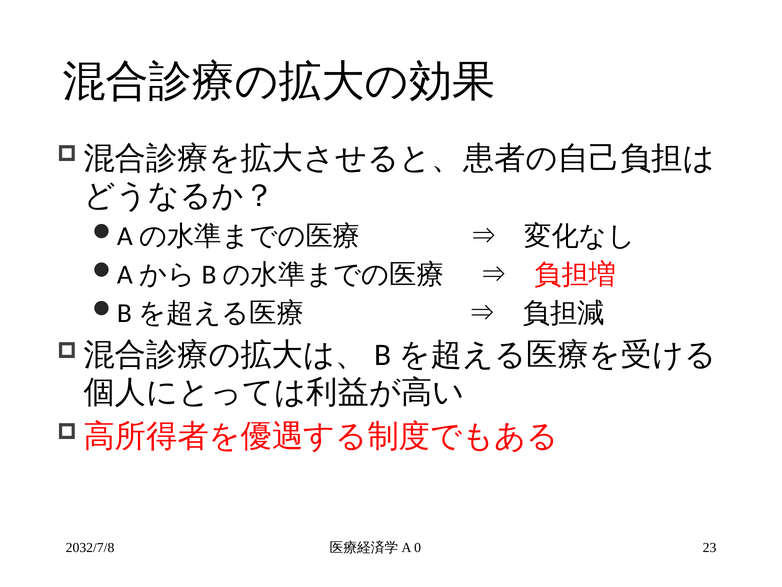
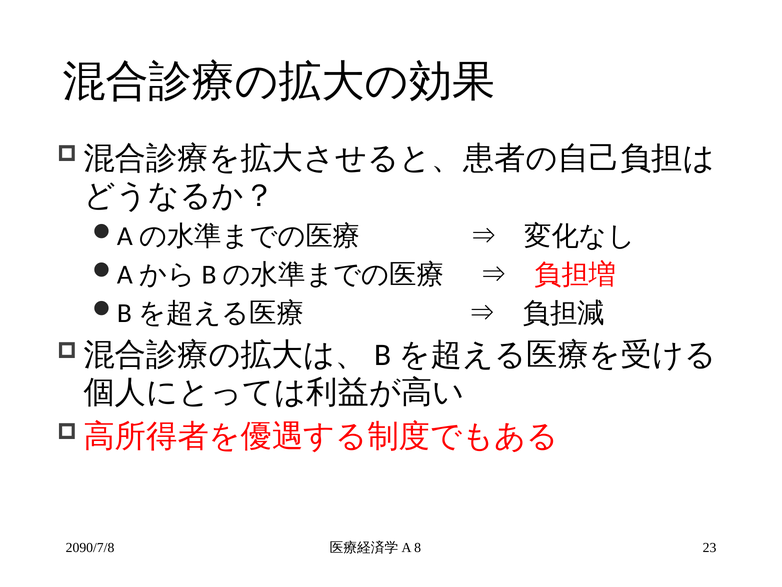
2032/7/8: 2032/7/8 -> 2090/7/8
0: 0 -> 8
